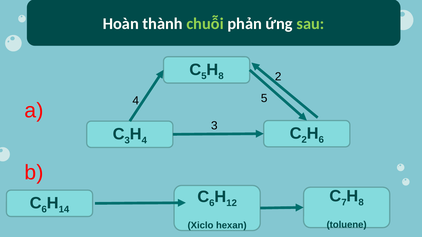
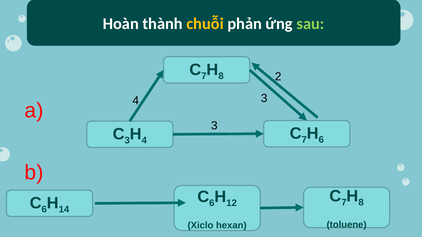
chuỗi colour: light green -> yellow
5 at (204, 76): 5 -> 7
5 at (264, 98): 5 -> 3
2 at (304, 140): 2 -> 7
